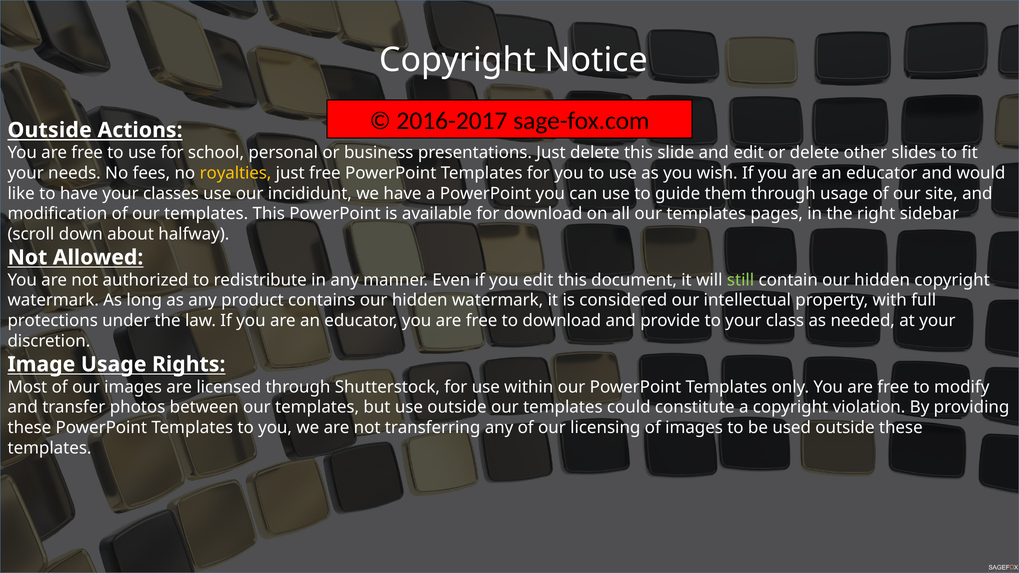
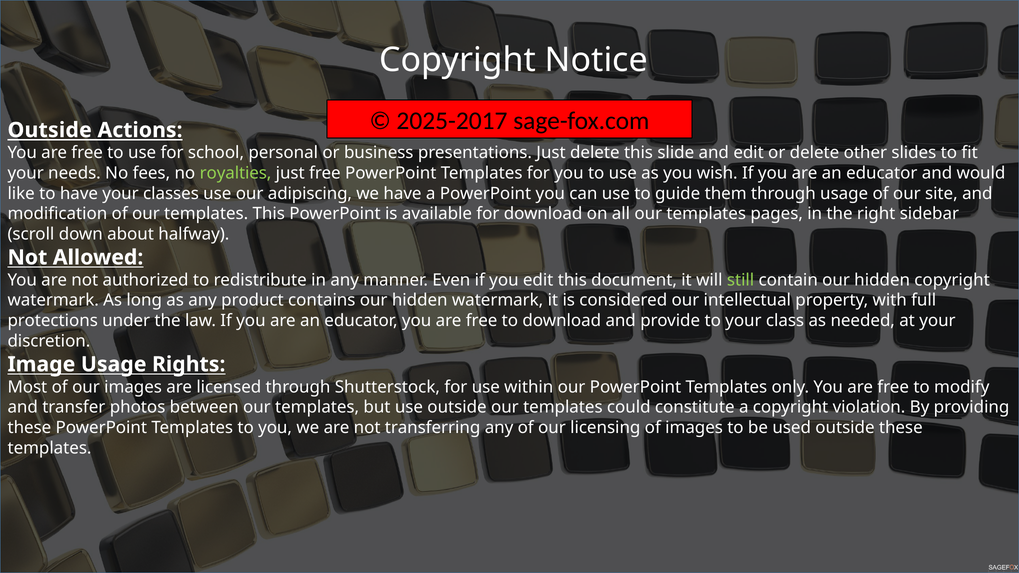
2016-2017: 2016-2017 -> 2025-2017
royalties colour: yellow -> light green
incididunt: incididunt -> adipiscing
